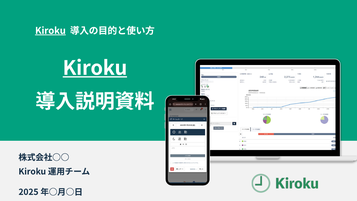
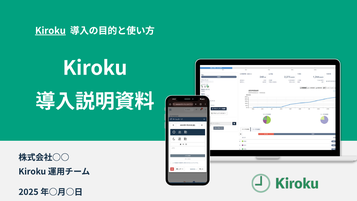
Kiroku at (95, 68) underline: present -> none
